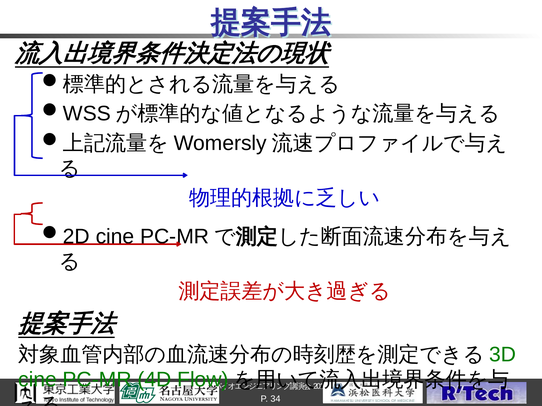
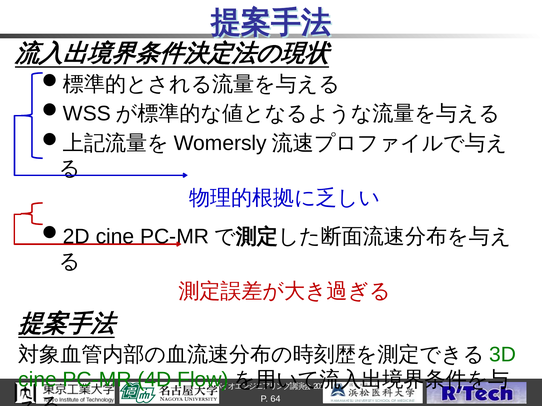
34: 34 -> 64
